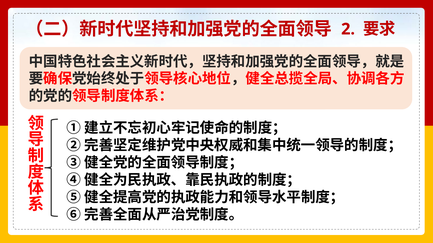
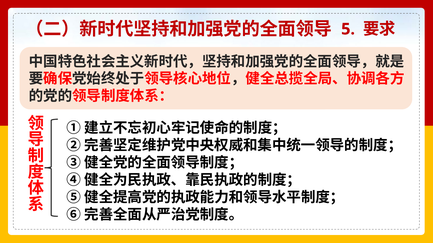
2: 2 -> 5
